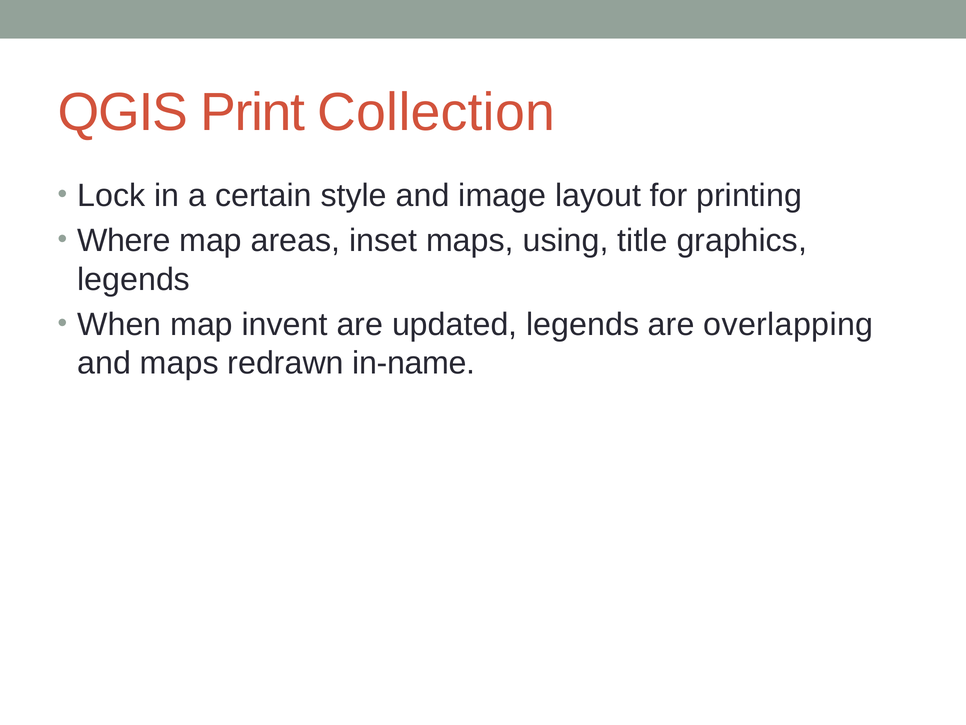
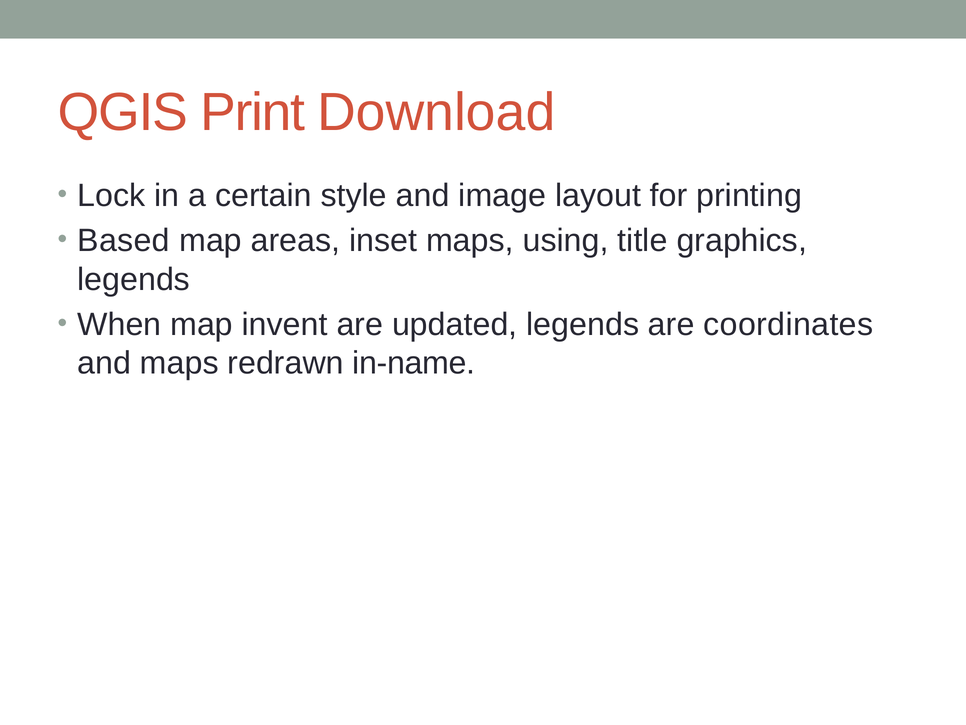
Collection: Collection -> Download
Where: Where -> Based
overlapping: overlapping -> coordinates
